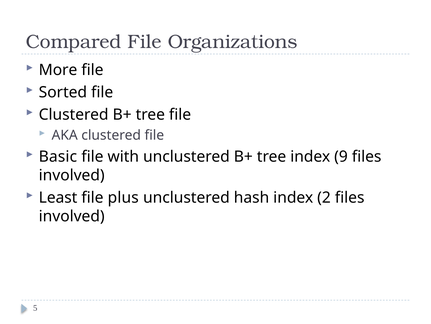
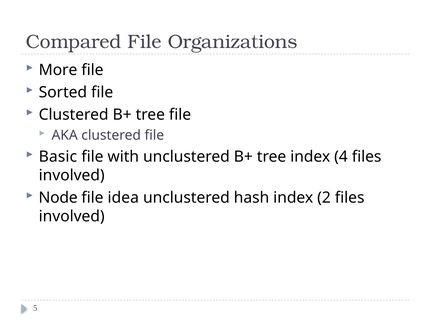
9: 9 -> 4
Least: Least -> Node
plus: plus -> idea
